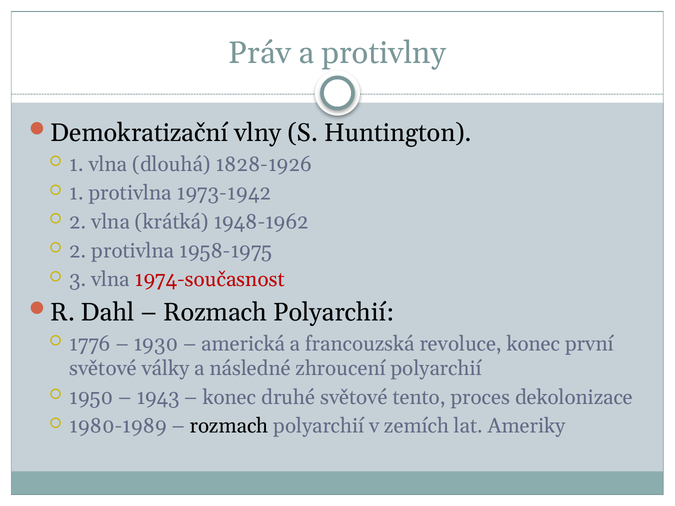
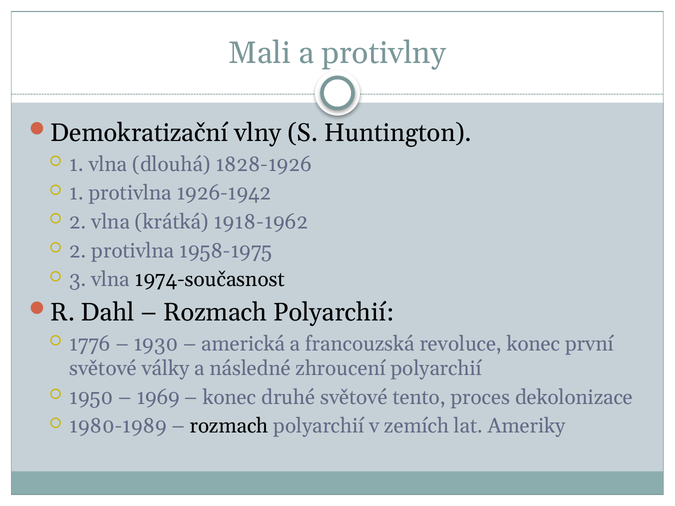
Práv: Práv -> Mali
1973-1942: 1973-1942 -> 1926-1942
1948-1962: 1948-1962 -> 1918-1962
1974-současnost colour: red -> black
1943: 1943 -> 1969
